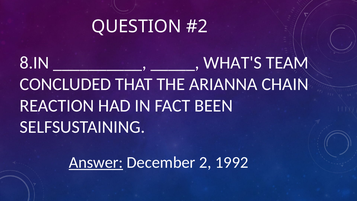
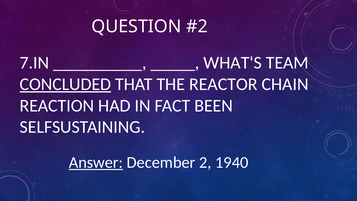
8.IN: 8.IN -> 7.IN
CONCLUDED underline: none -> present
ARIANNA: ARIANNA -> REACTOR
1992: 1992 -> 1940
